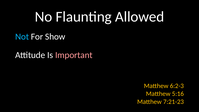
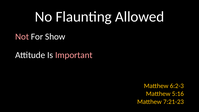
Not colour: light blue -> pink
